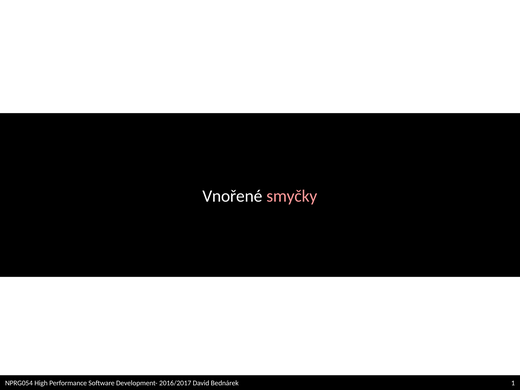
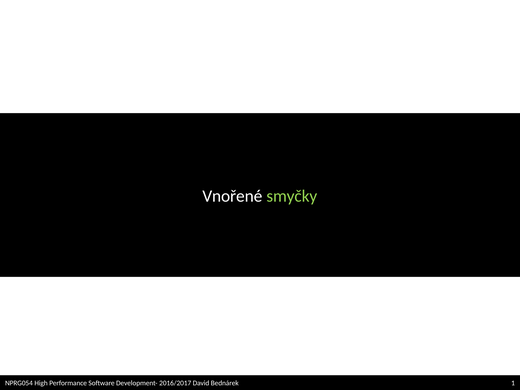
smyčky colour: pink -> light green
